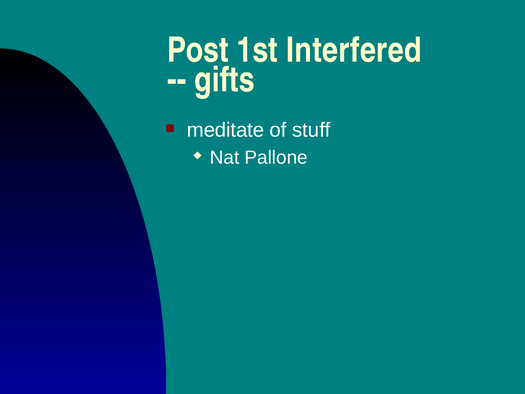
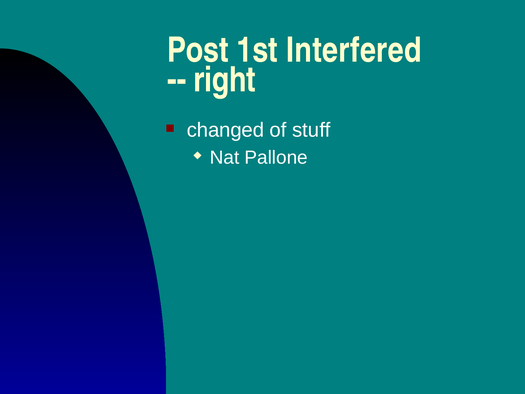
gifts: gifts -> right
meditate: meditate -> changed
